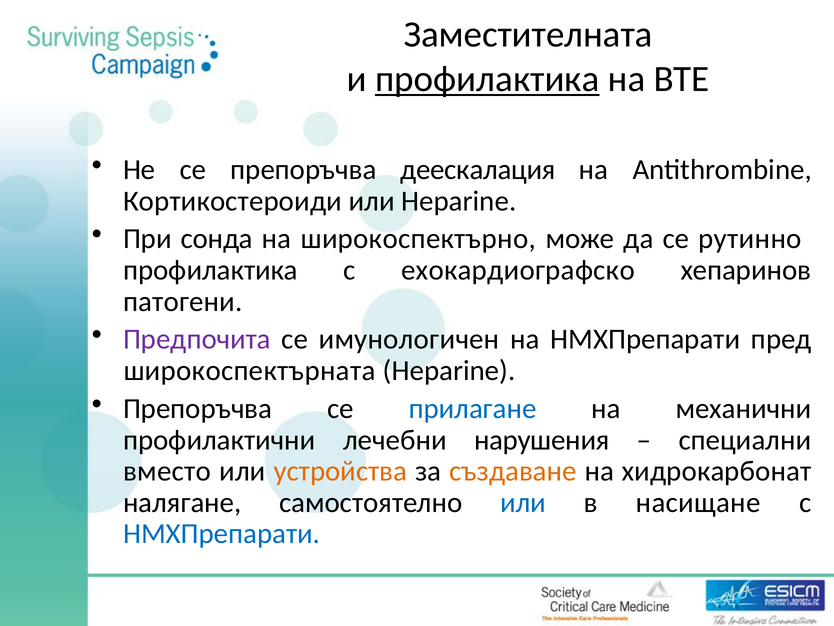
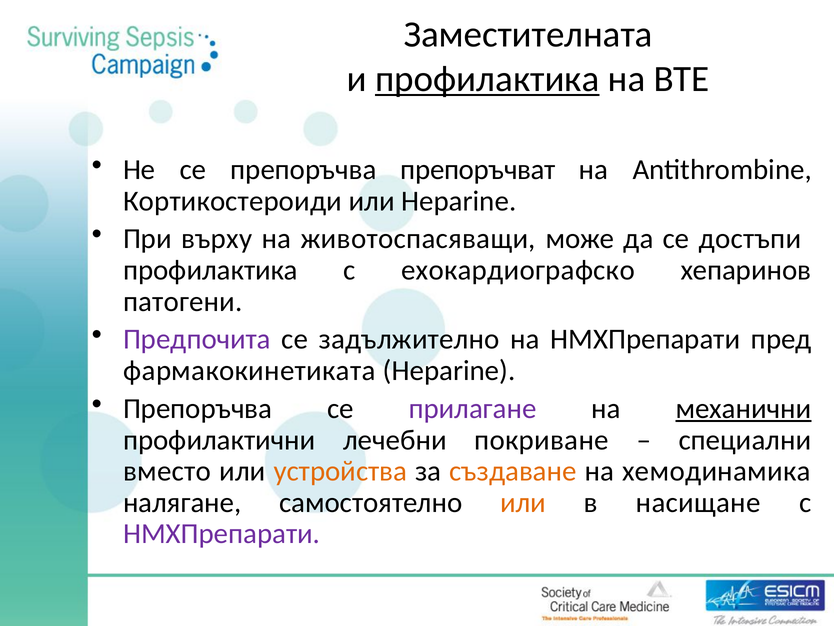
деескалация: деескалация -> препоръчват
сонда: сонда -> върху
широкоспектърно: широкоспектърно -> животоспасяващи
рутинно: рутинно -> достъпи
имунологичен: имунологичен -> задължително
широкоспектърната: широкоспектърната -> фармакокинетиката
прилагане colour: blue -> purple
механични underline: none -> present
нарушения: нарушения -> покриване
хидрокарбонат: хидрокарбонат -> хемодинамика
или at (523, 502) colour: blue -> orange
НМХПрепарати at (222, 533) colour: blue -> purple
